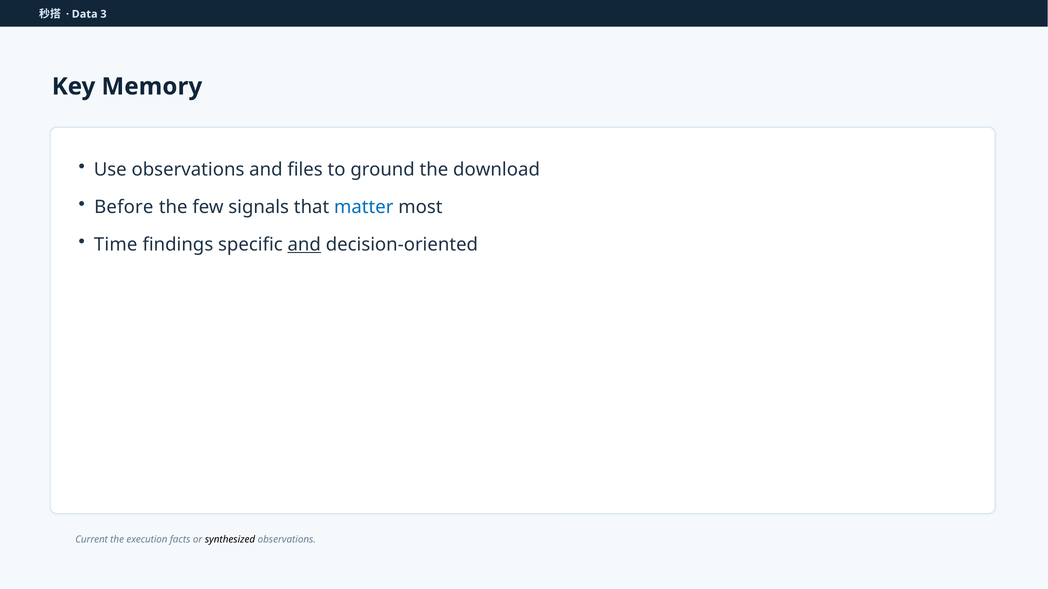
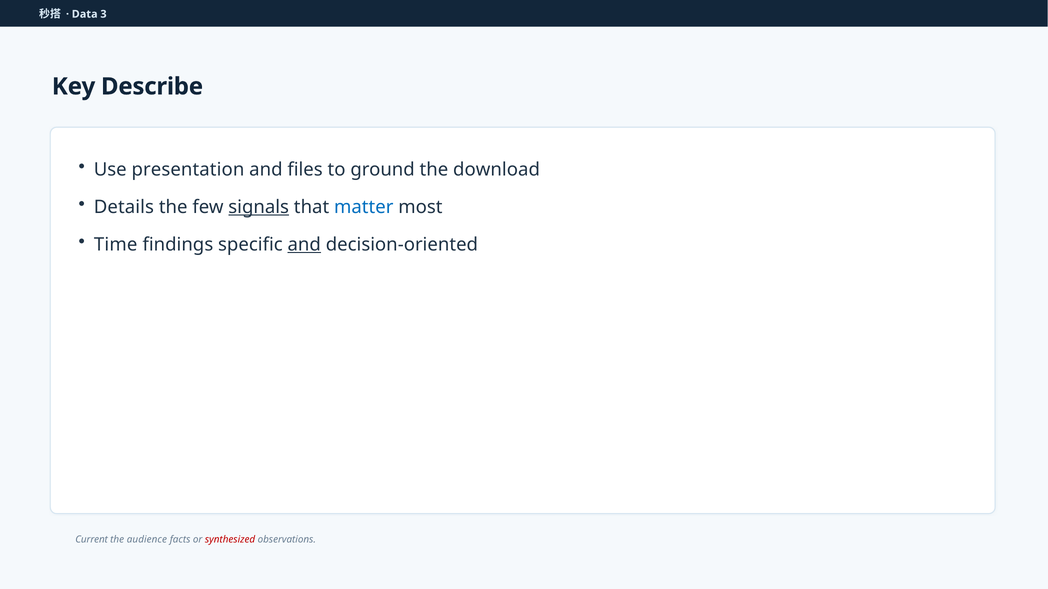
Memory: Memory -> Describe
Use observations: observations -> presentation
Before: Before -> Details
signals underline: none -> present
execution: execution -> audience
synthesized colour: black -> red
